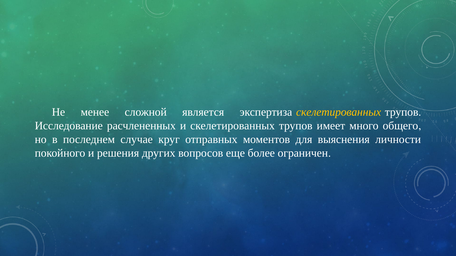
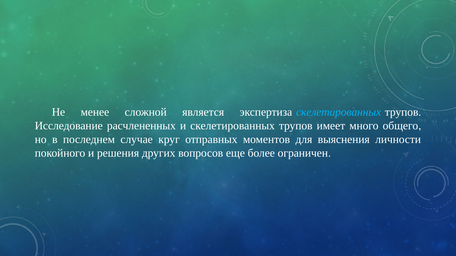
скелетированных at (339, 112) colour: yellow -> light blue
